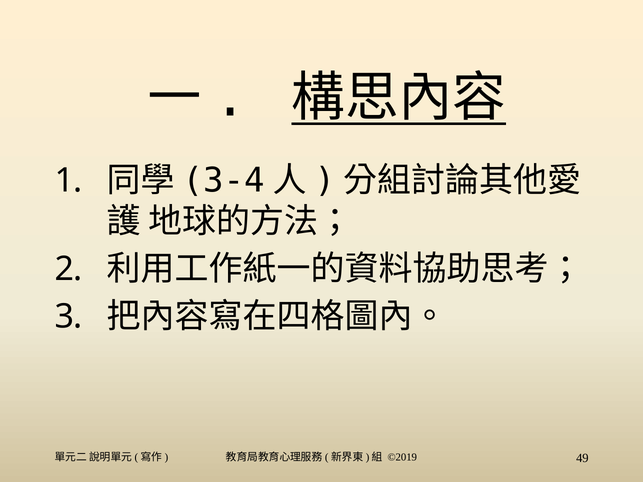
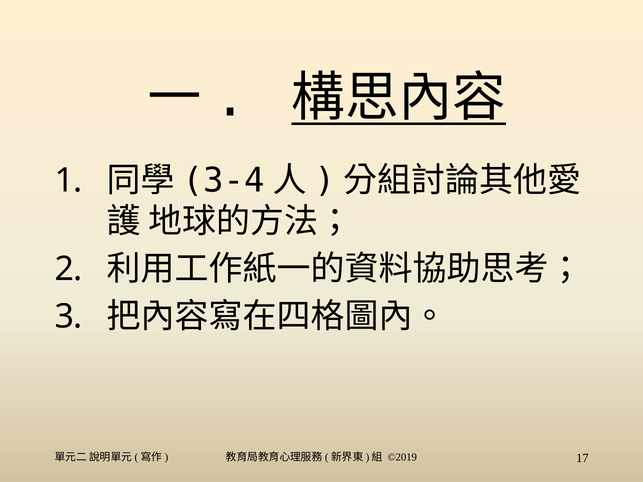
49: 49 -> 17
